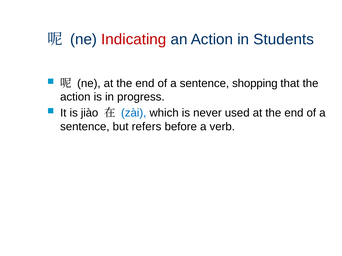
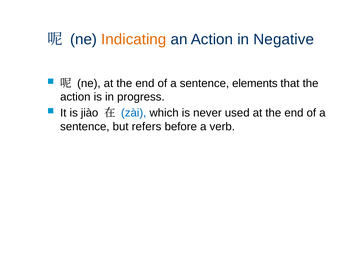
Indicating colour: red -> orange
Students: Students -> Negative
shopping: shopping -> elements
